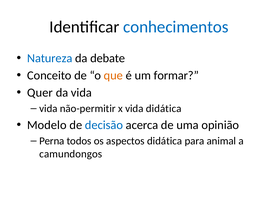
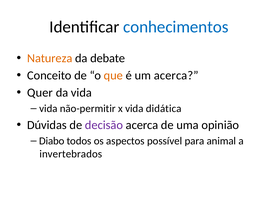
Natureza colour: blue -> orange
um formar: formar -> acerca
Modelo: Modelo -> Dúvidas
decisão colour: blue -> purple
Perna: Perna -> Diabo
aspectos didática: didática -> possível
camundongos: camundongos -> invertebrados
